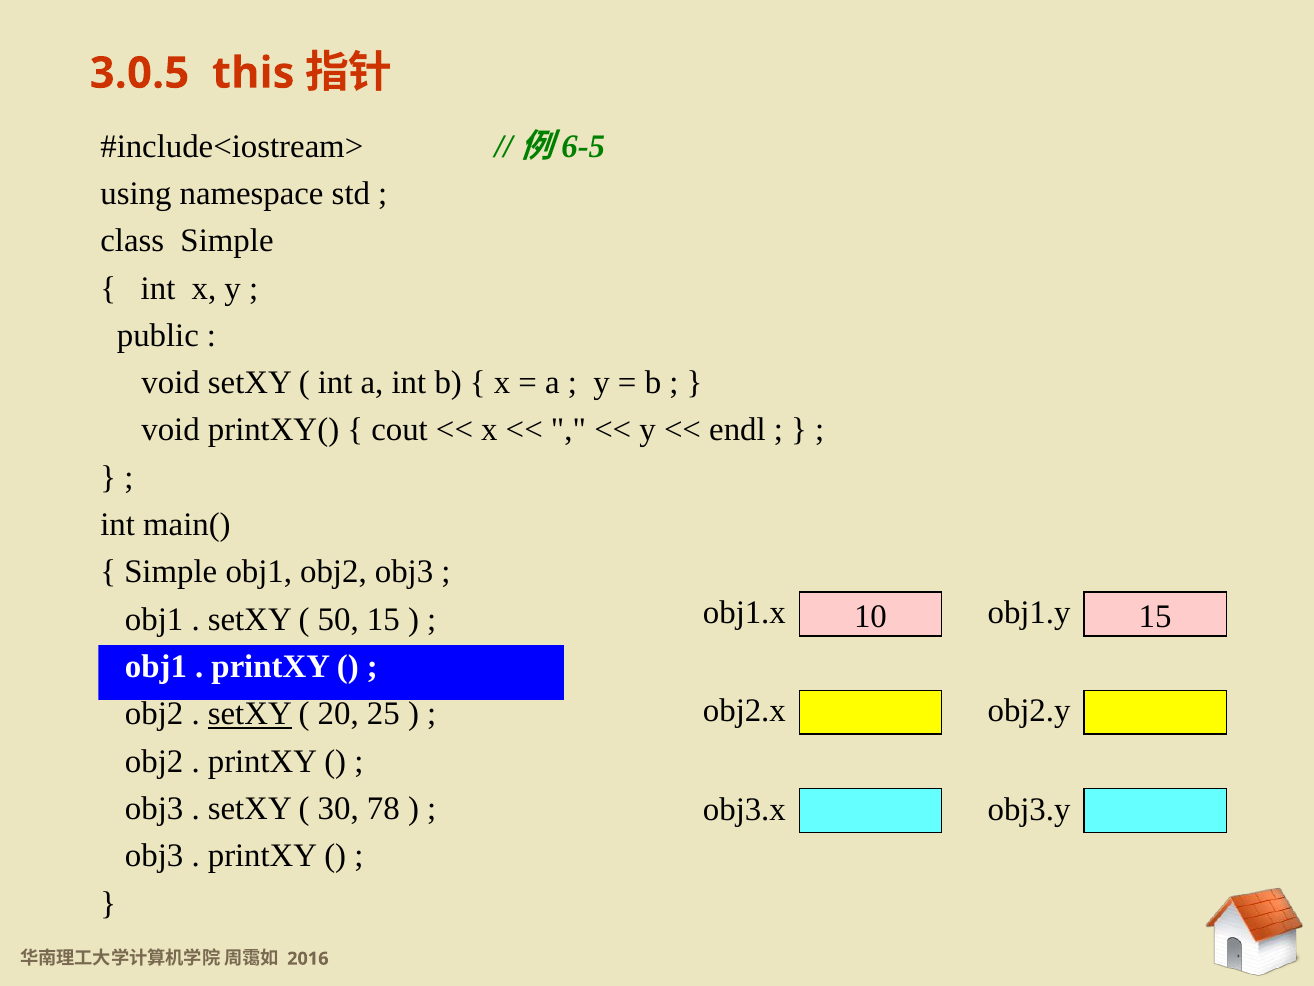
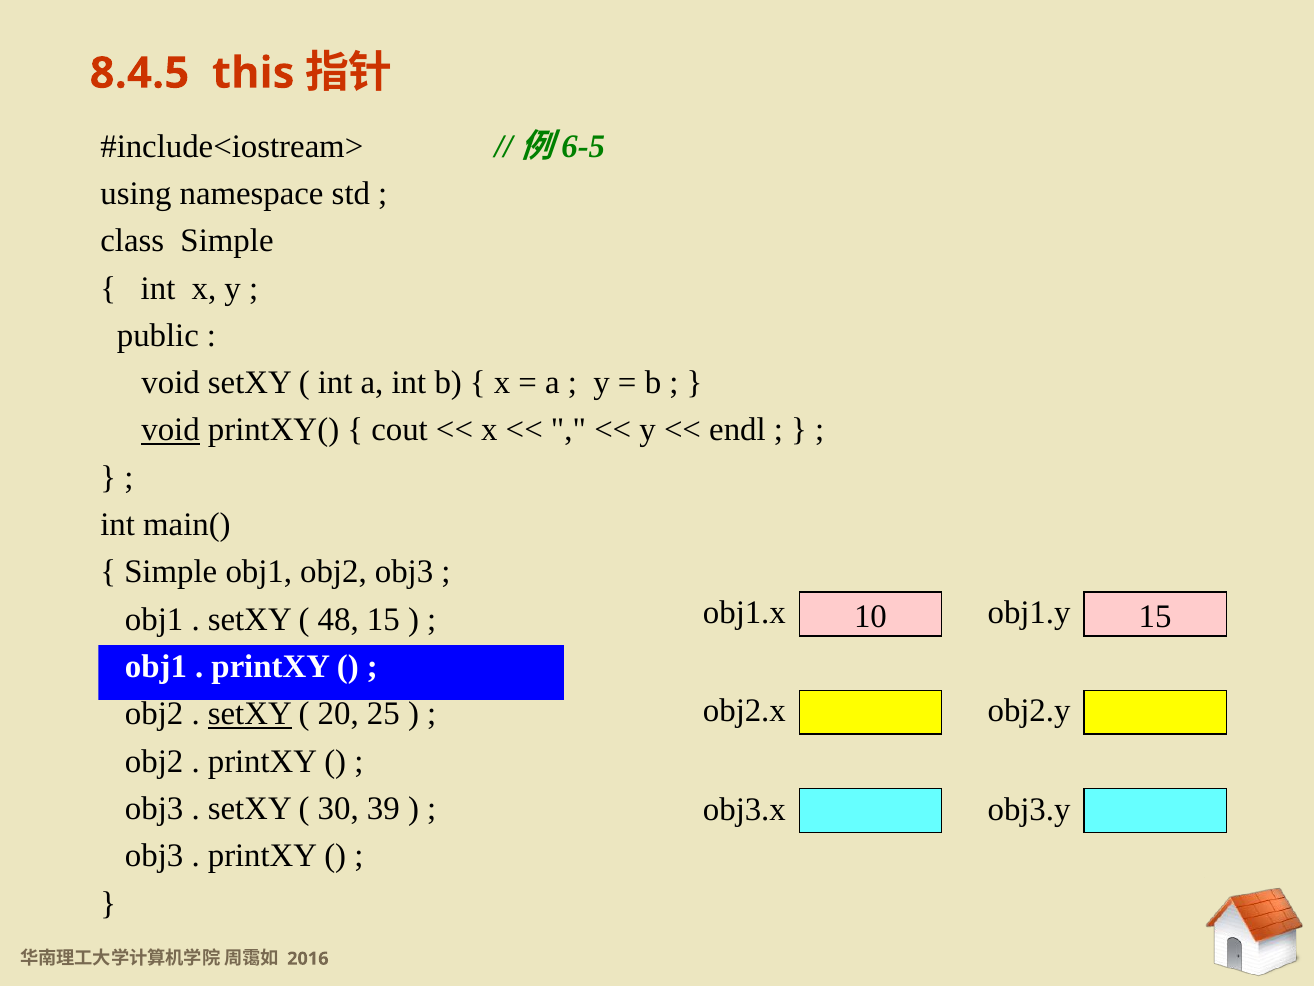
3.0.5: 3.0.5 -> 8.4.5
void at (171, 430) underline: none -> present
50: 50 -> 48
78: 78 -> 39
